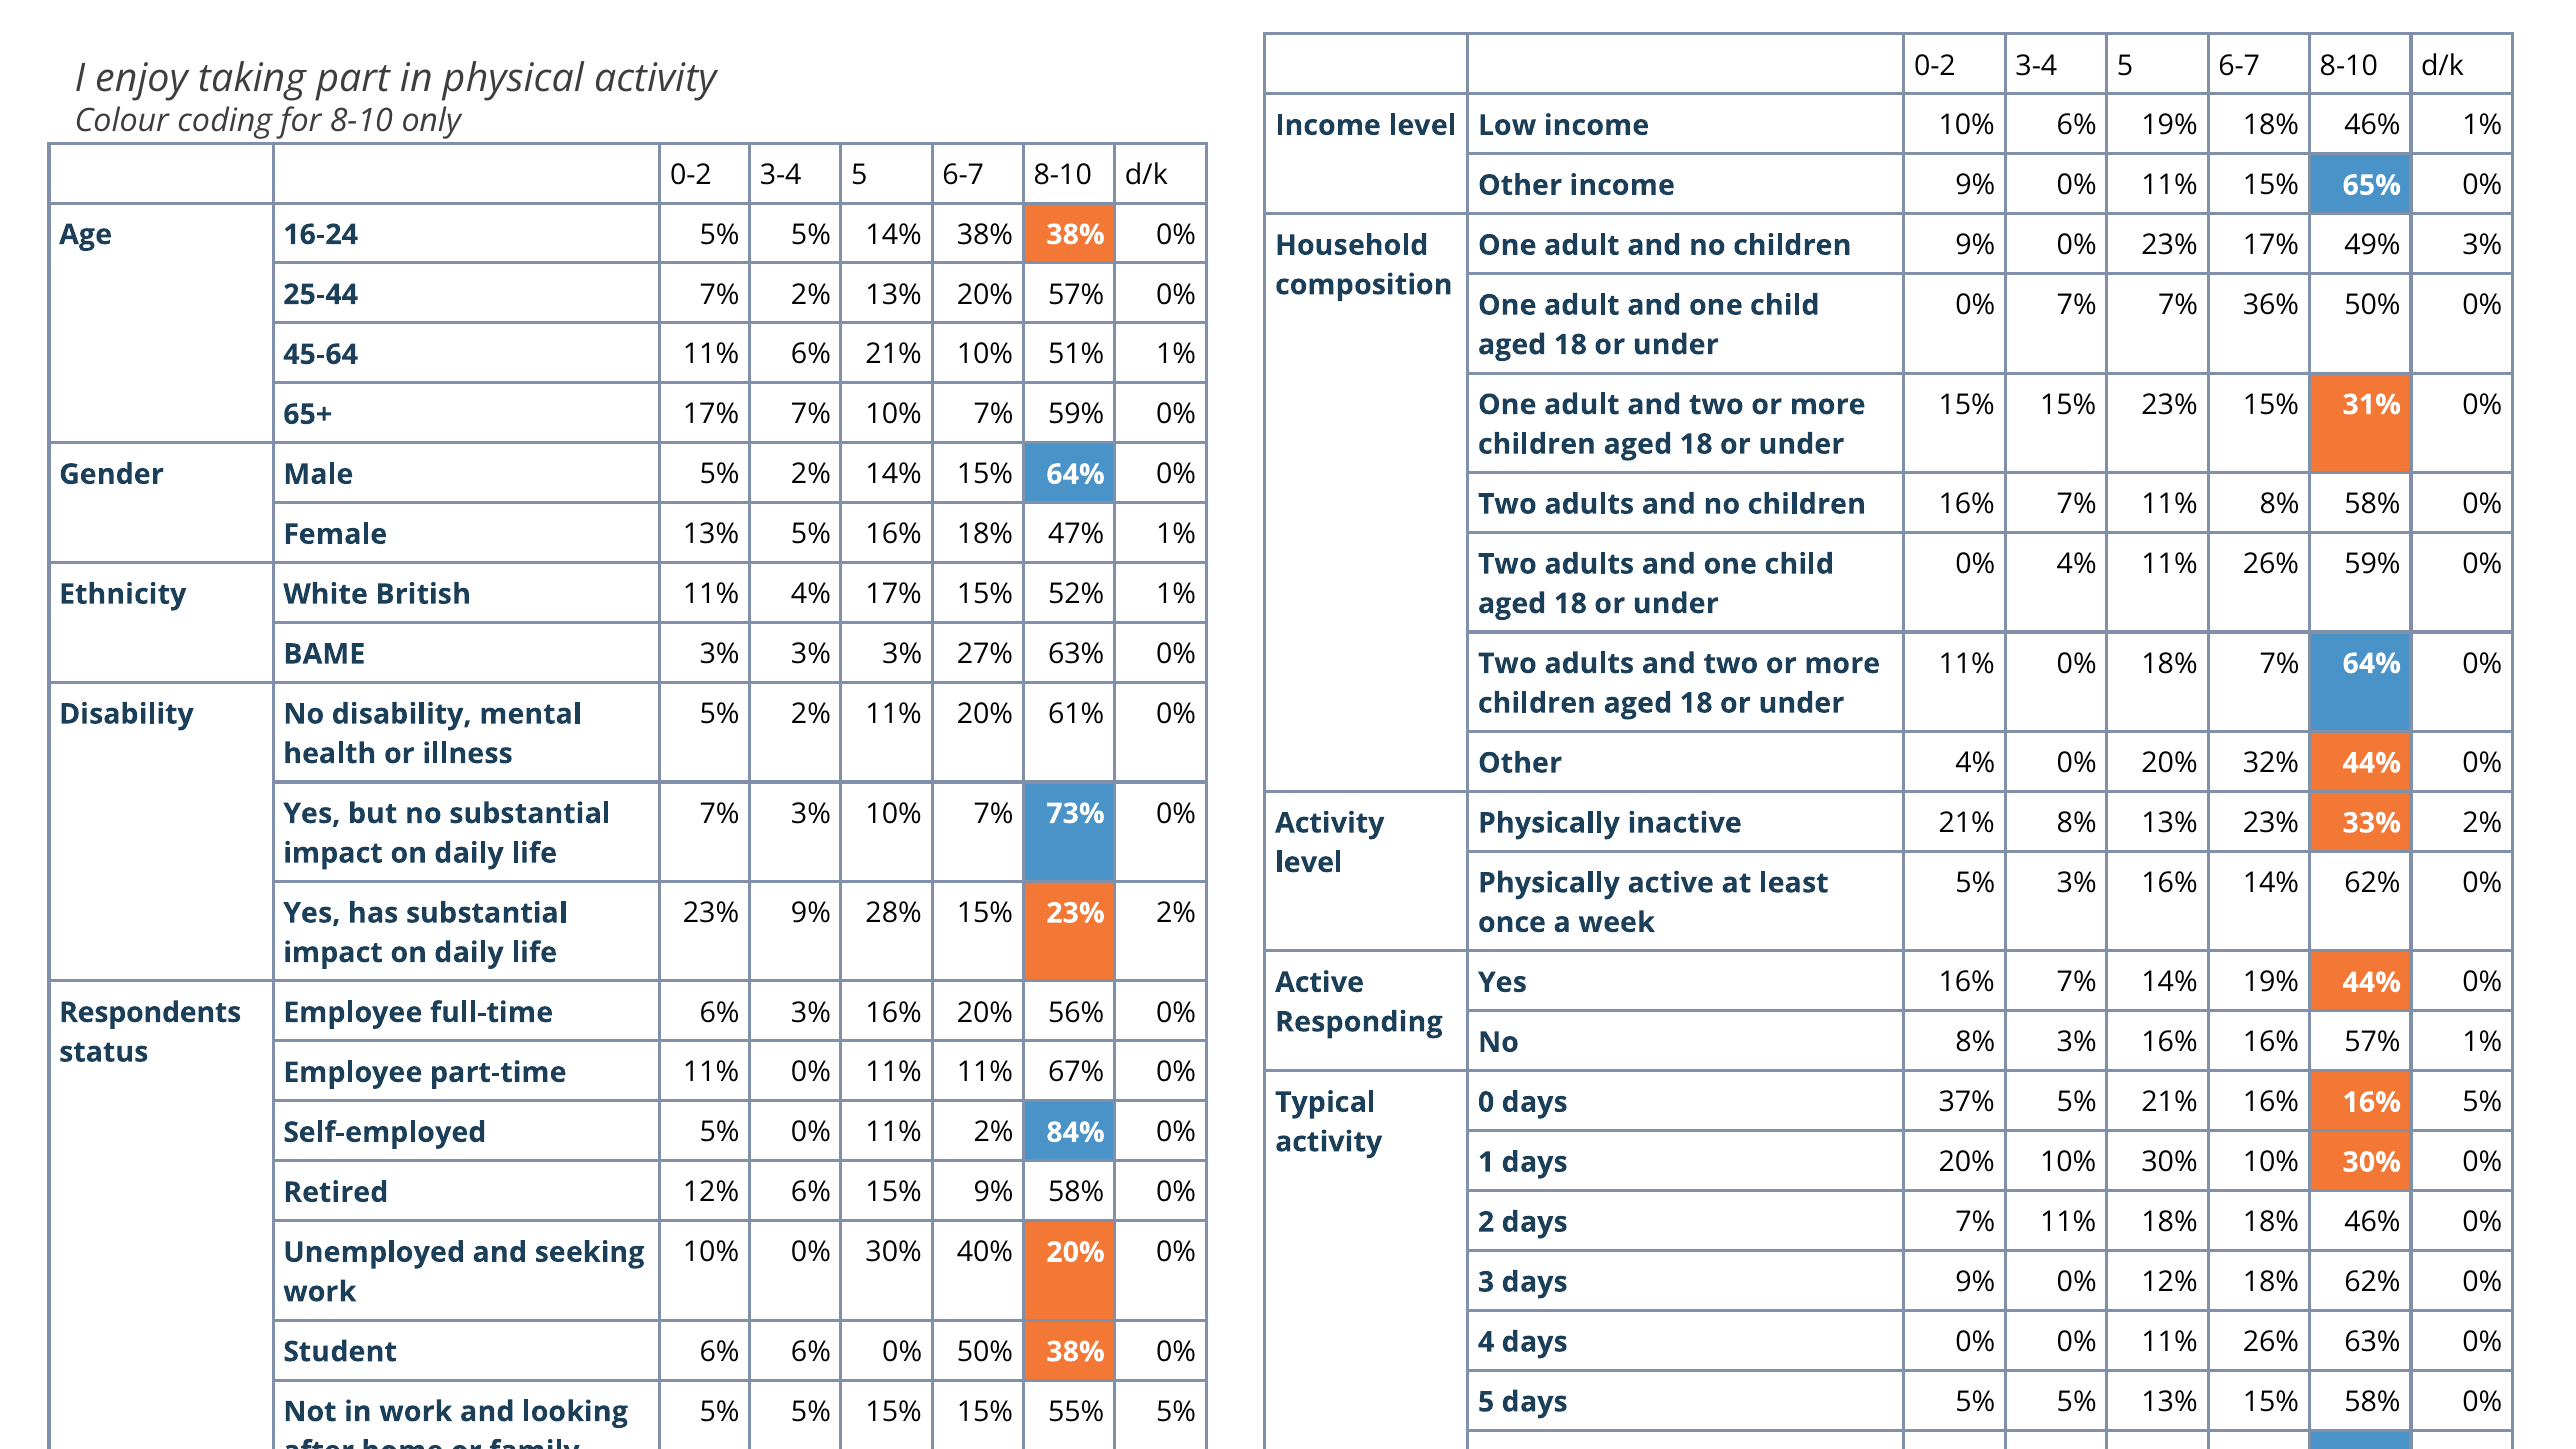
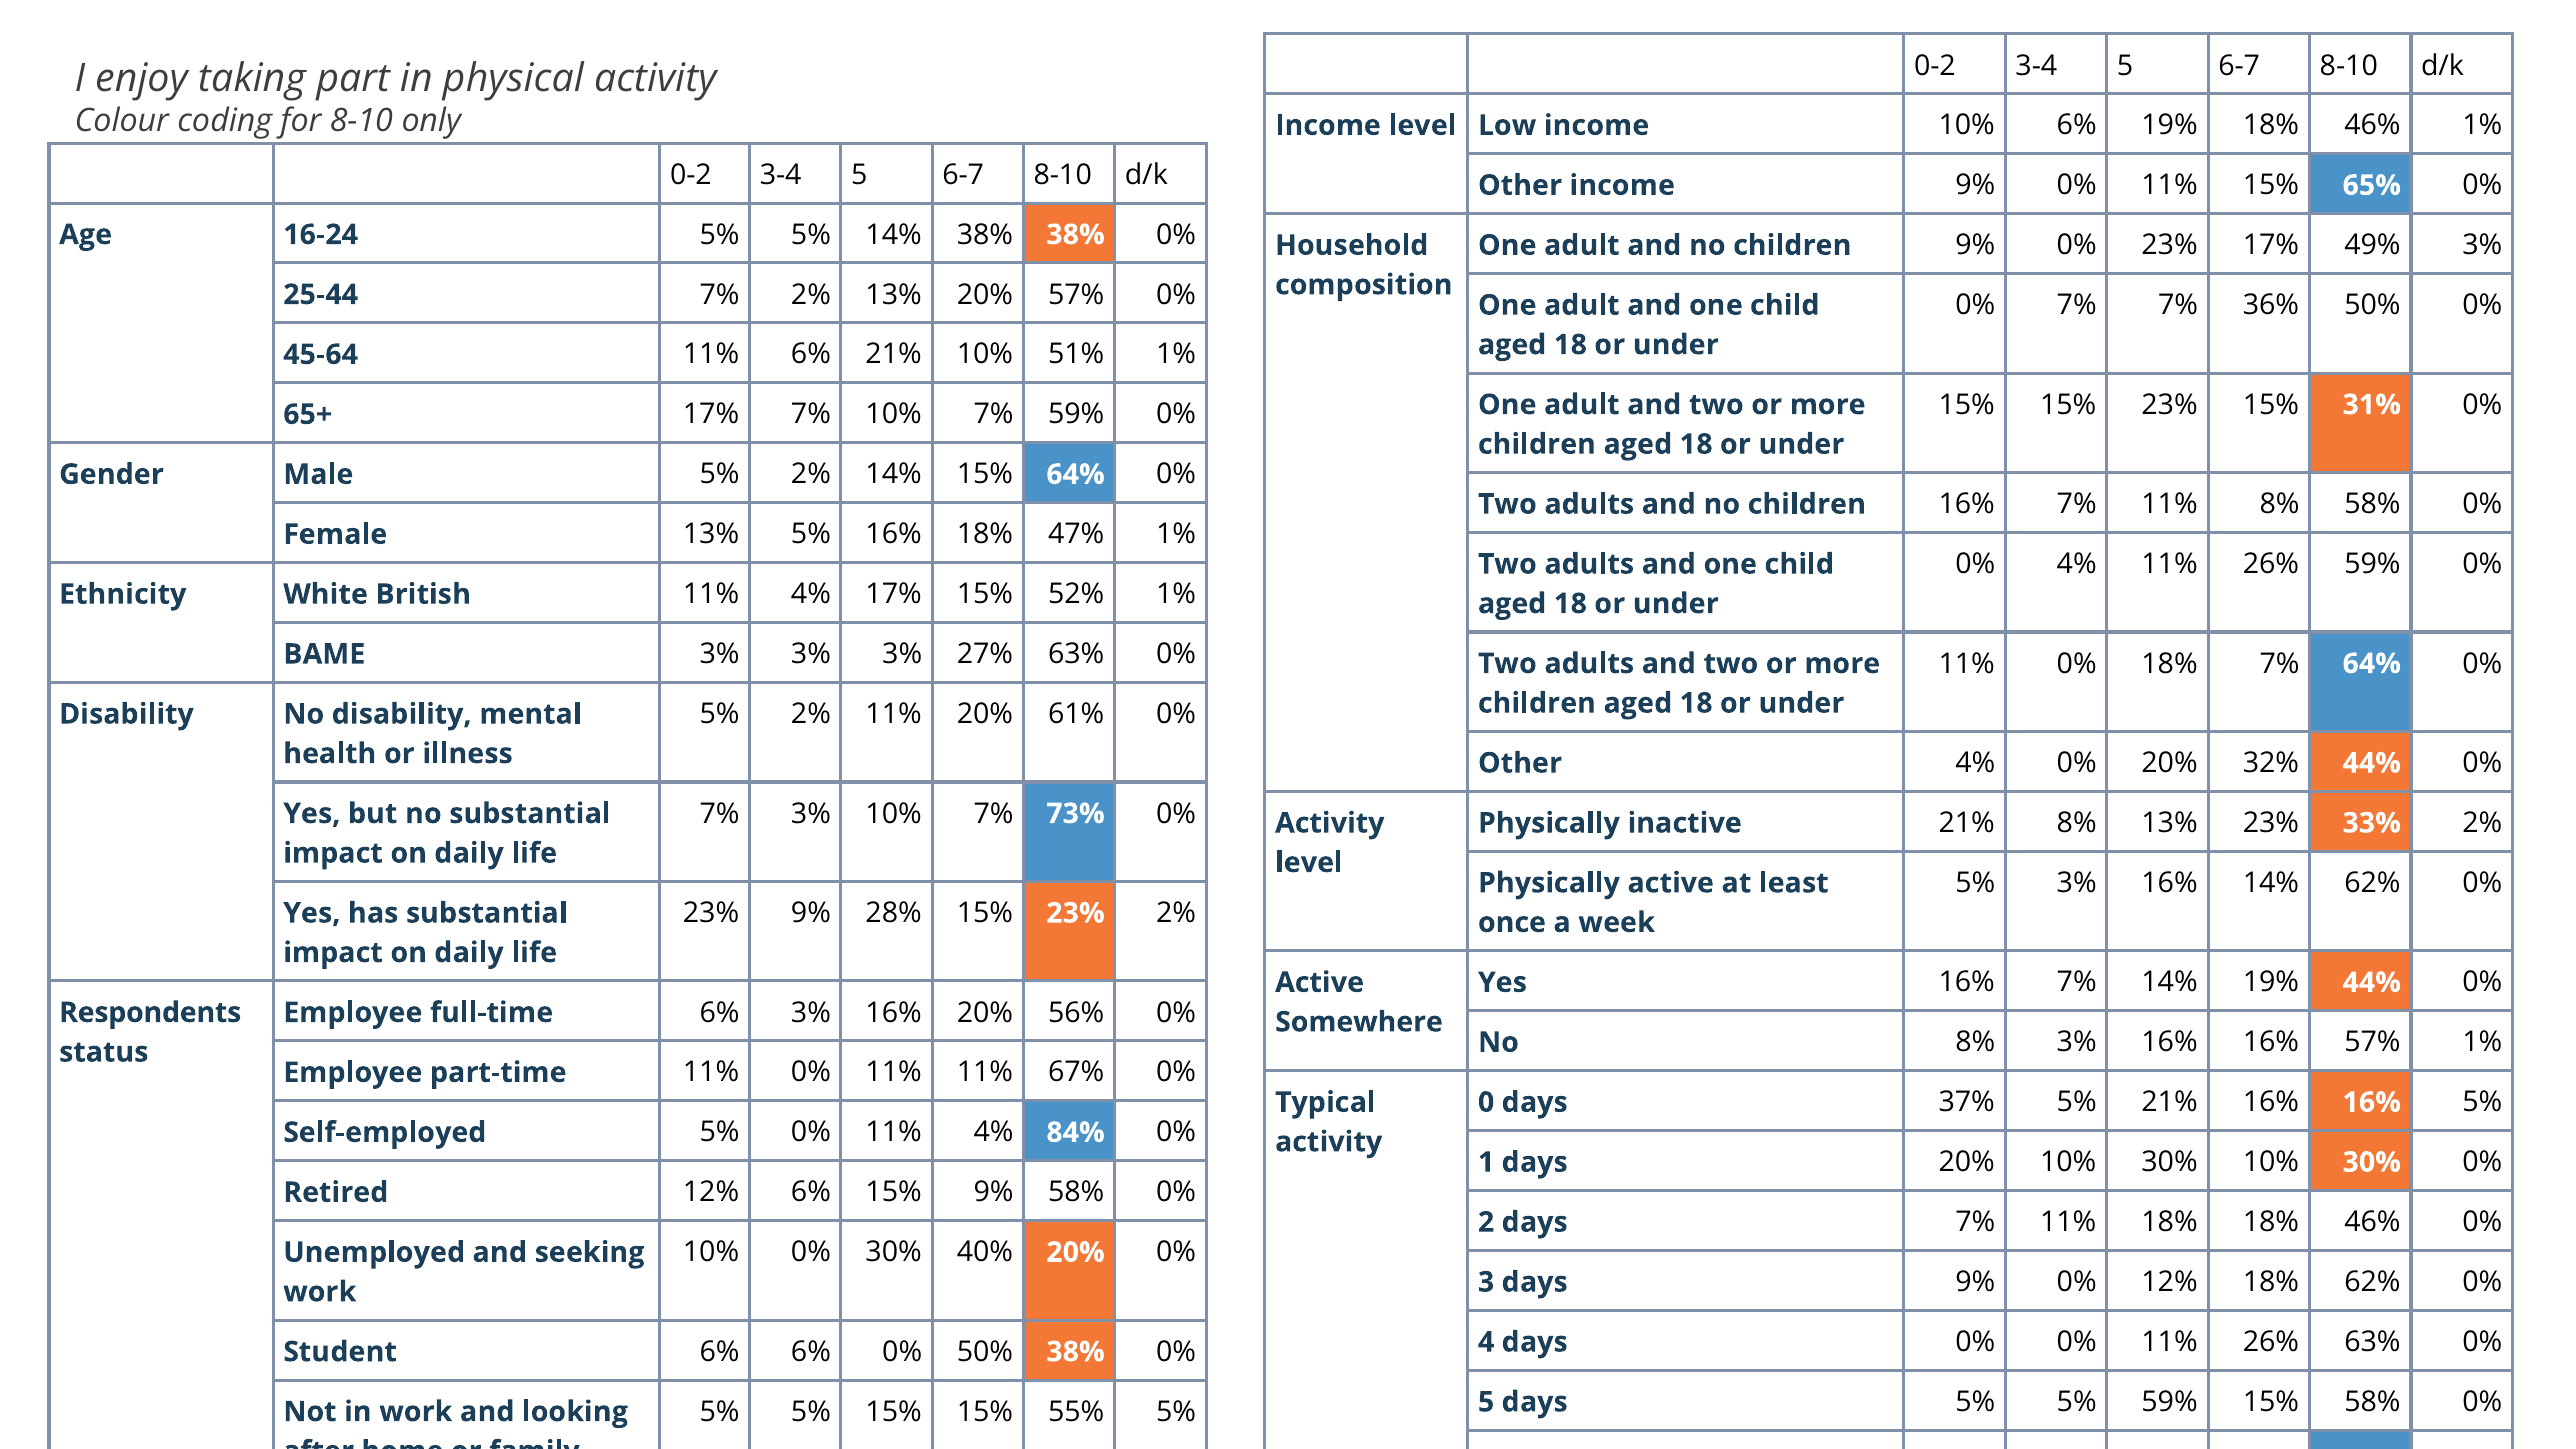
Responding: Responding -> Somewhere
0% 11% 2%: 2% -> 4%
5% 13%: 13% -> 59%
